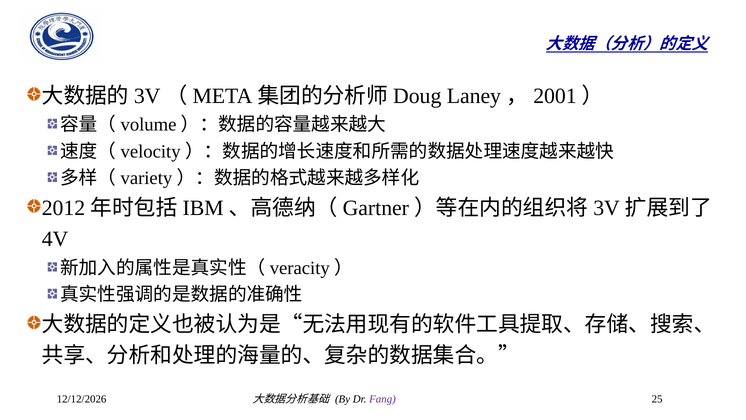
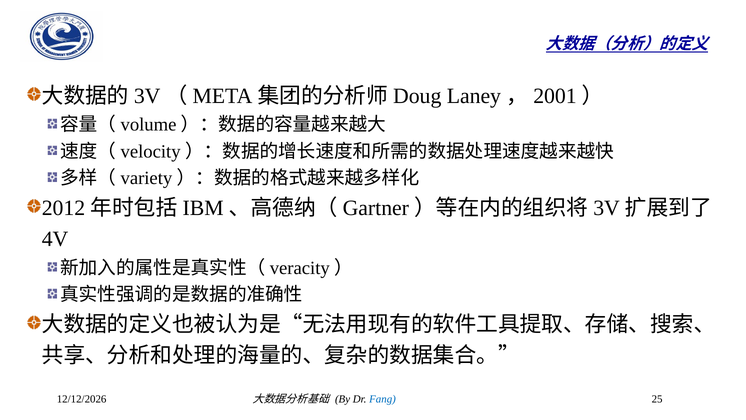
Fang colour: purple -> blue
